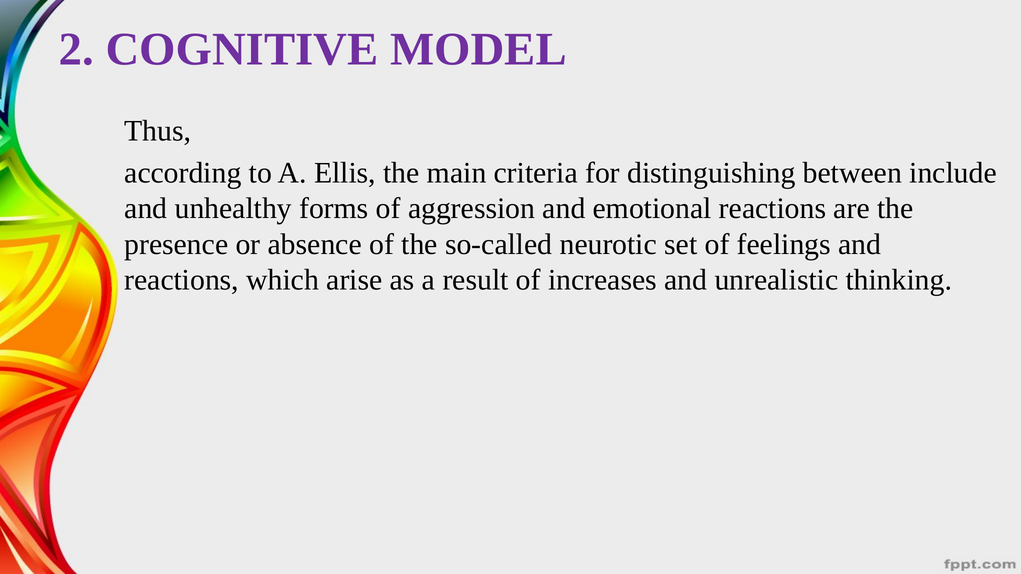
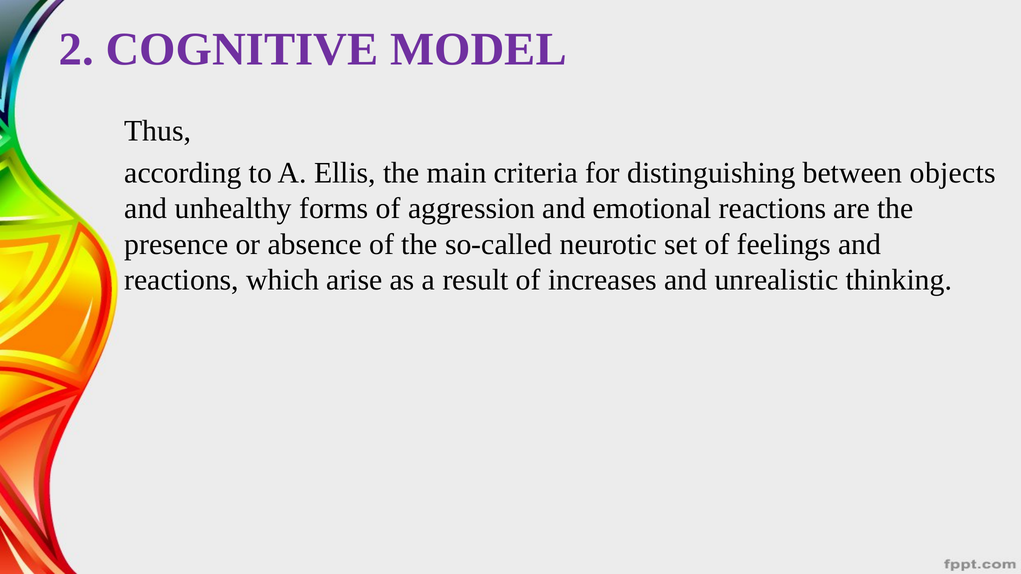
include: include -> objects
